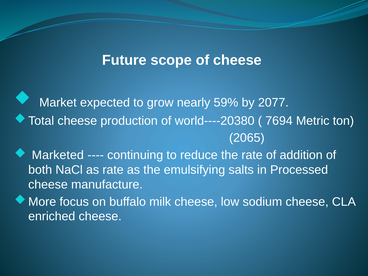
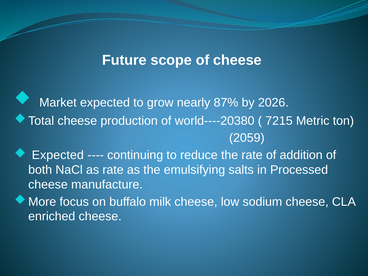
59%: 59% -> 87%
2077: 2077 -> 2026
7694: 7694 -> 7215
2065: 2065 -> 2059
Marketed at (58, 155): Marketed -> Expected
